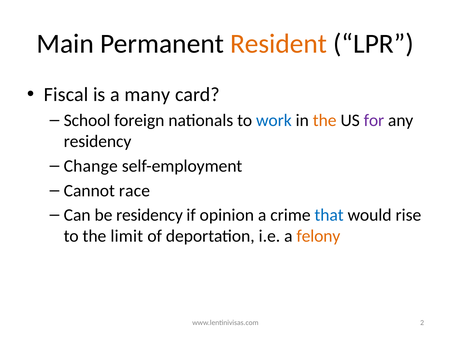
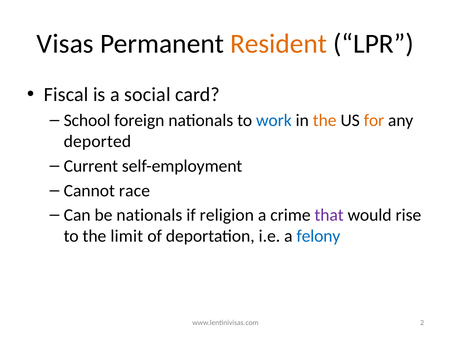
Main: Main -> Visas
many: many -> social
for colour: purple -> orange
residency at (98, 142): residency -> deported
Change: Change -> Current
be residency: residency -> nationals
opinion: opinion -> religion
that colour: blue -> purple
felony colour: orange -> blue
